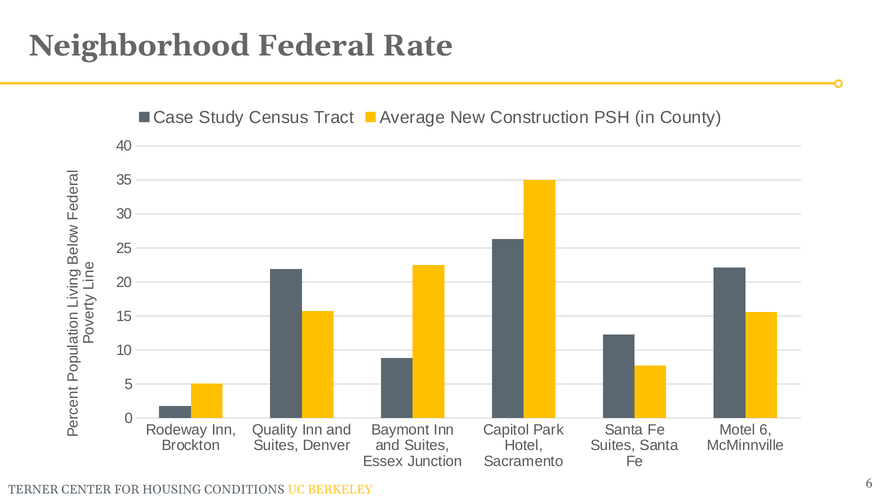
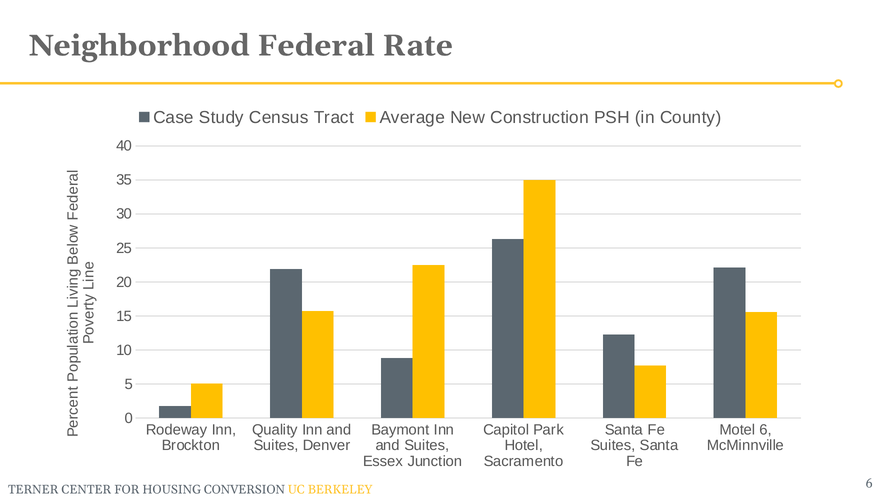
CONDITIONS: CONDITIONS -> CONVERSION
